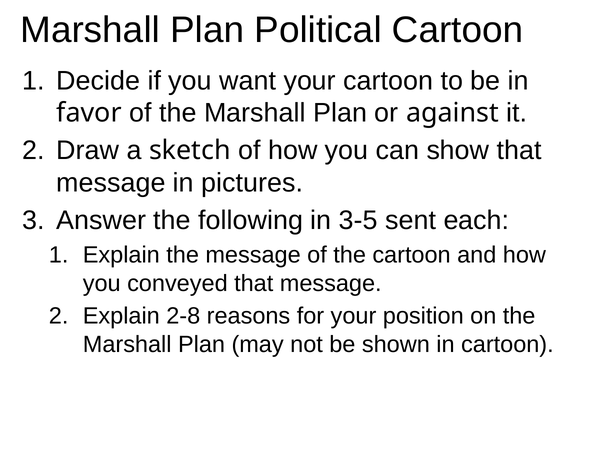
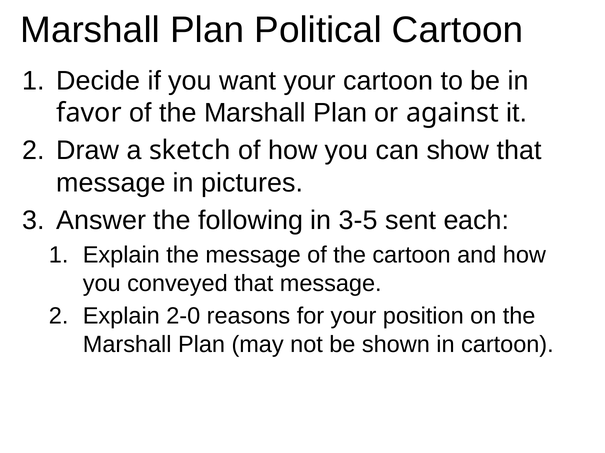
2-8: 2-8 -> 2-0
